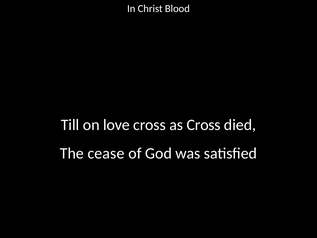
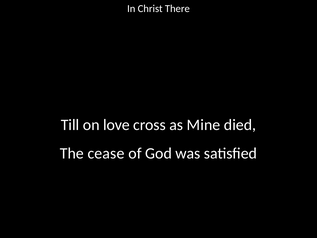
Blood: Blood -> There
as Cross: Cross -> Mine
